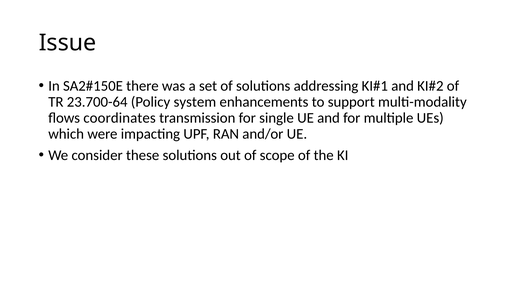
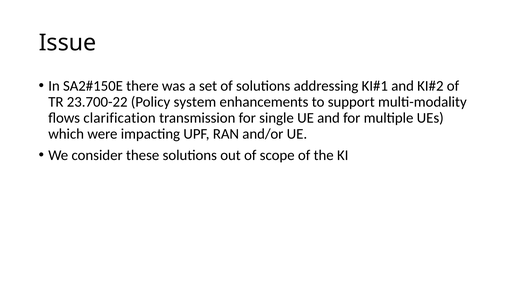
23.700-64: 23.700-64 -> 23.700-22
coordinates: coordinates -> clarification
